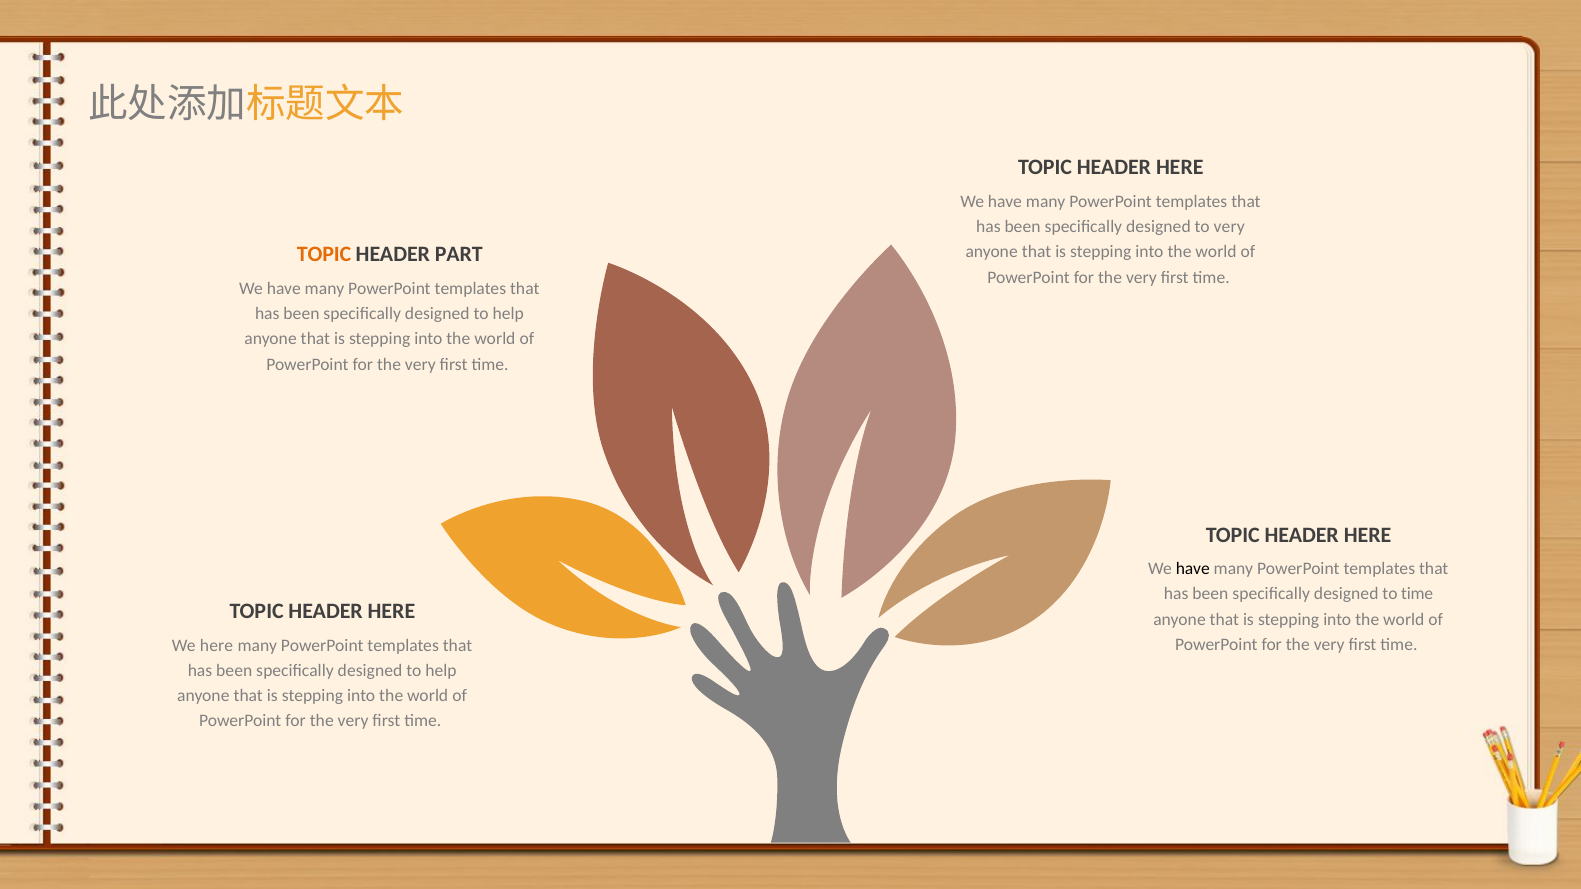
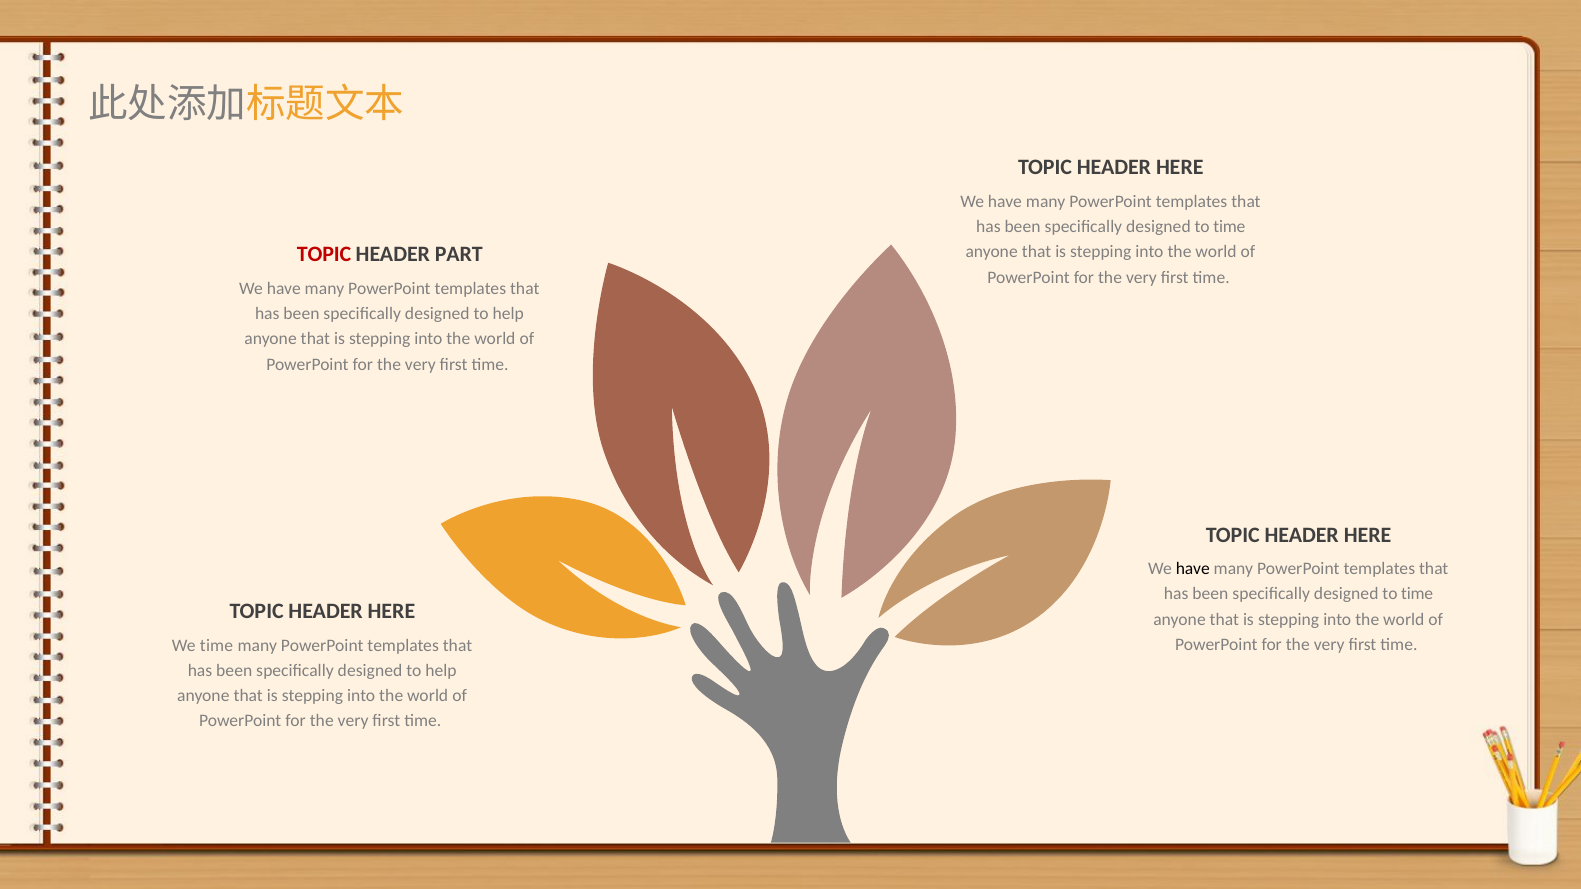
very at (1229, 227): very -> time
TOPIC at (324, 255) colour: orange -> red
We here: here -> time
